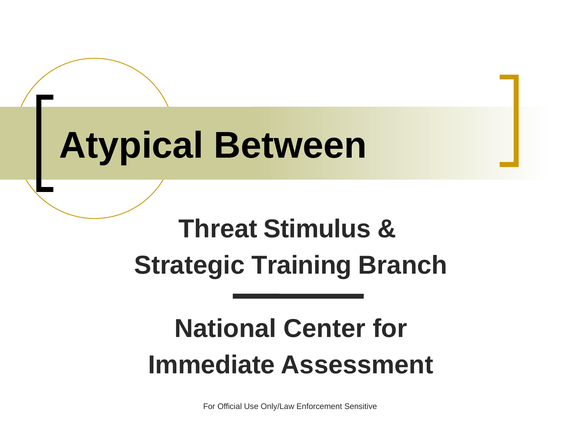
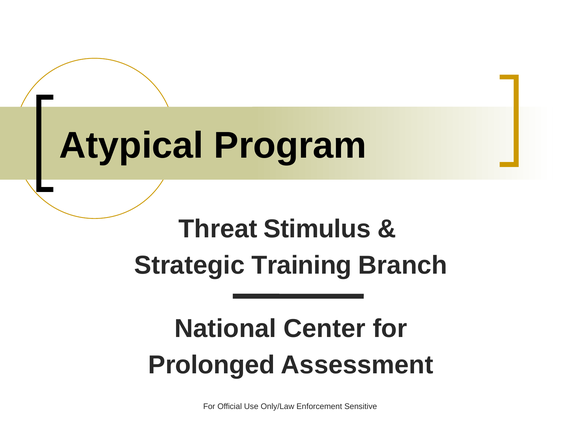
Between: Between -> Program
Immediate: Immediate -> Prolonged
